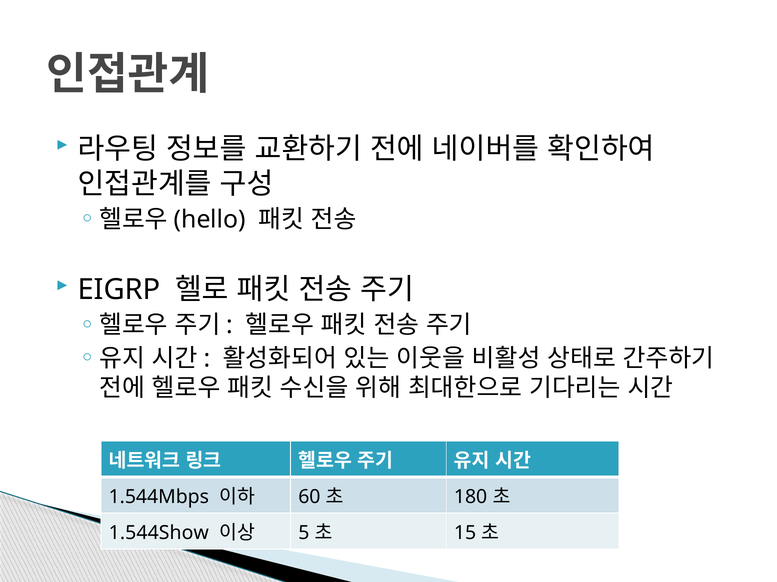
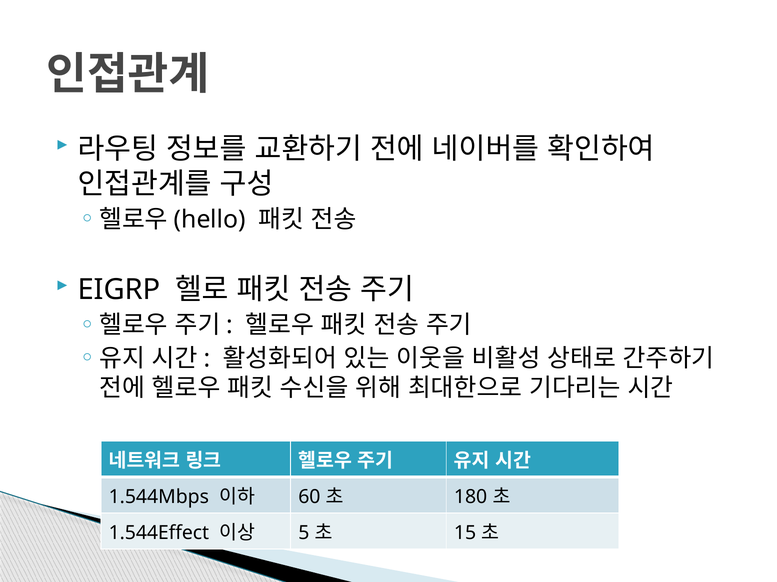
1.544Show: 1.544Show -> 1.544Effect
